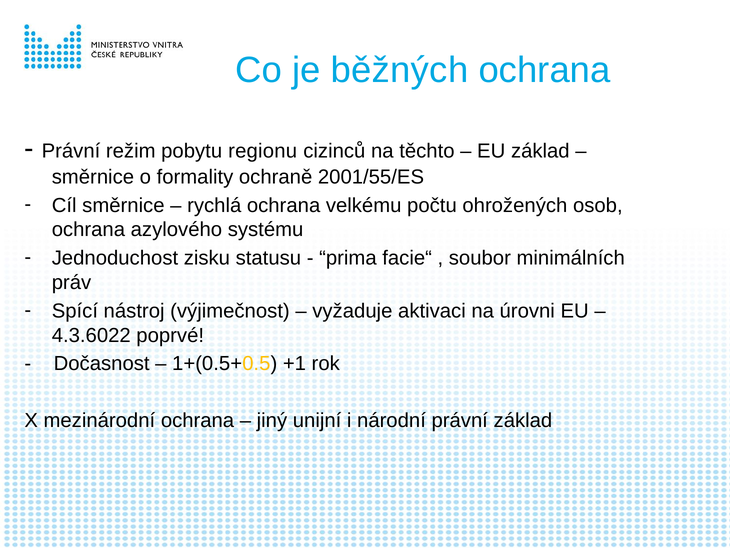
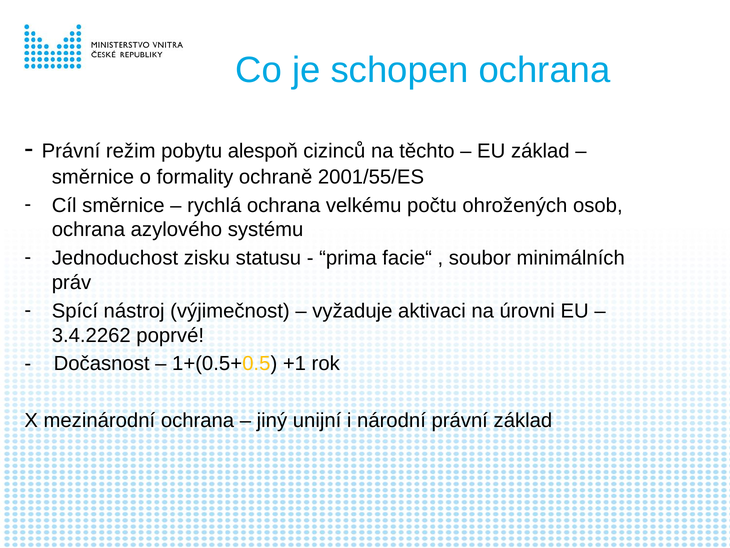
běžných: běžných -> schopen
regionu: regionu -> alespoň
4.3.6022: 4.3.6022 -> 3.4.2262
